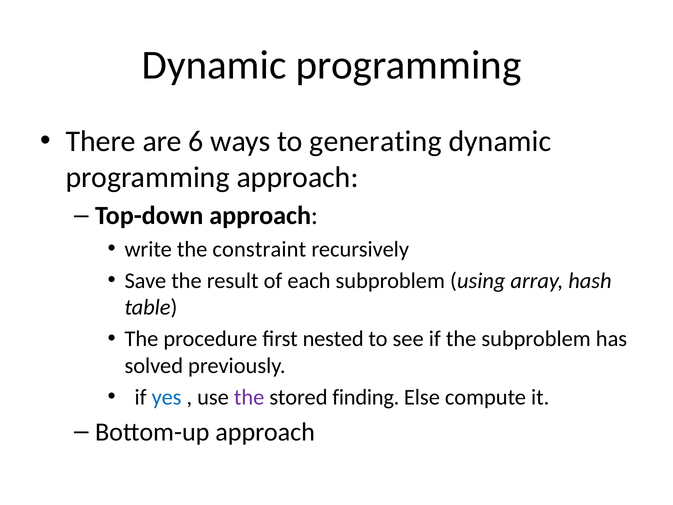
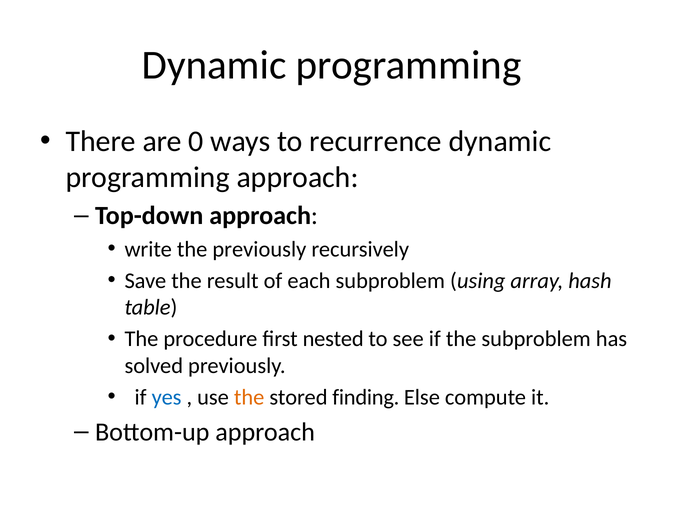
6: 6 -> 0
generating: generating -> recurrence
the constraint: constraint -> previously
the at (249, 397) colour: purple -> orange
